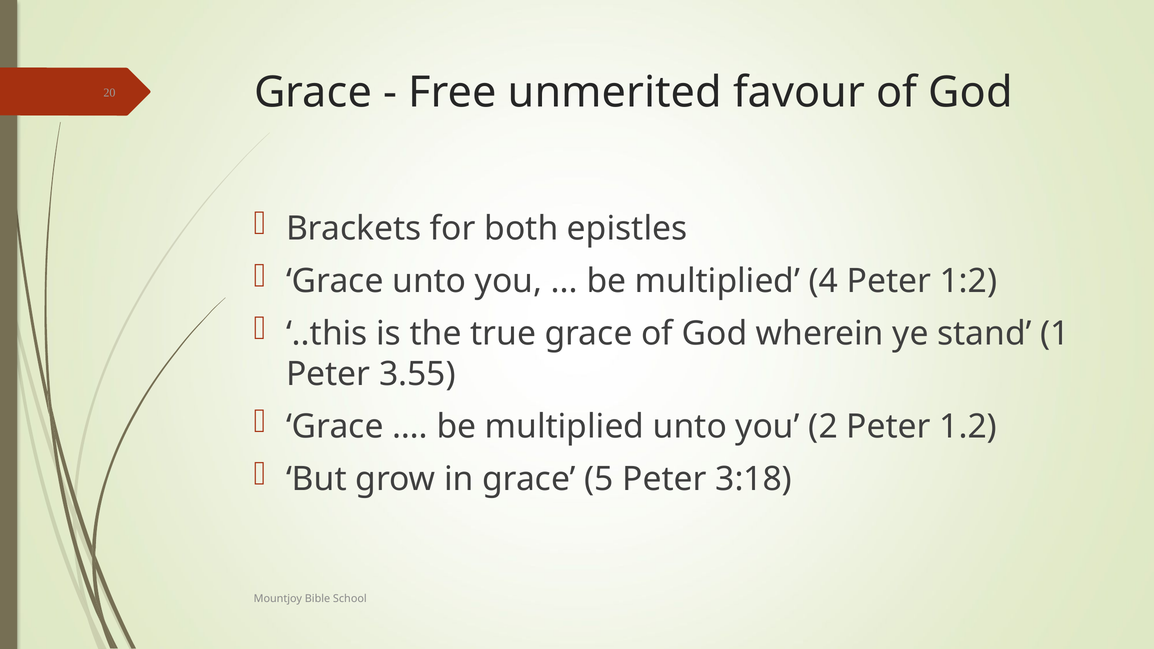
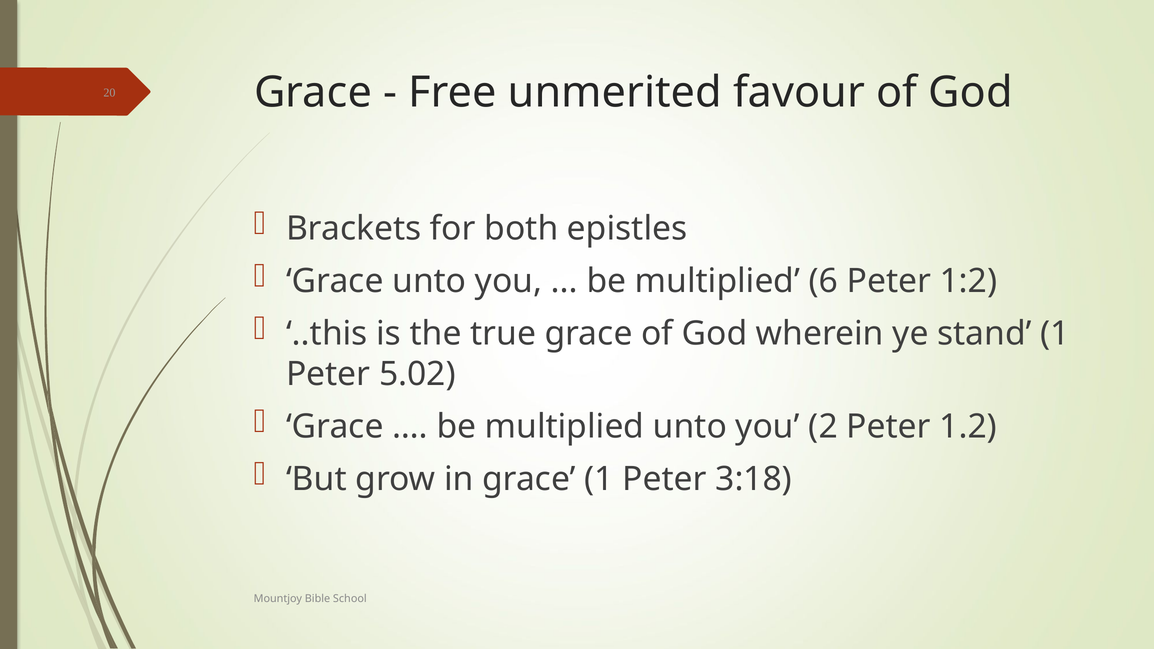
4: 4 -> 6
3.55: 3.55 -> 5.02
grace 5: 5 -> 1
